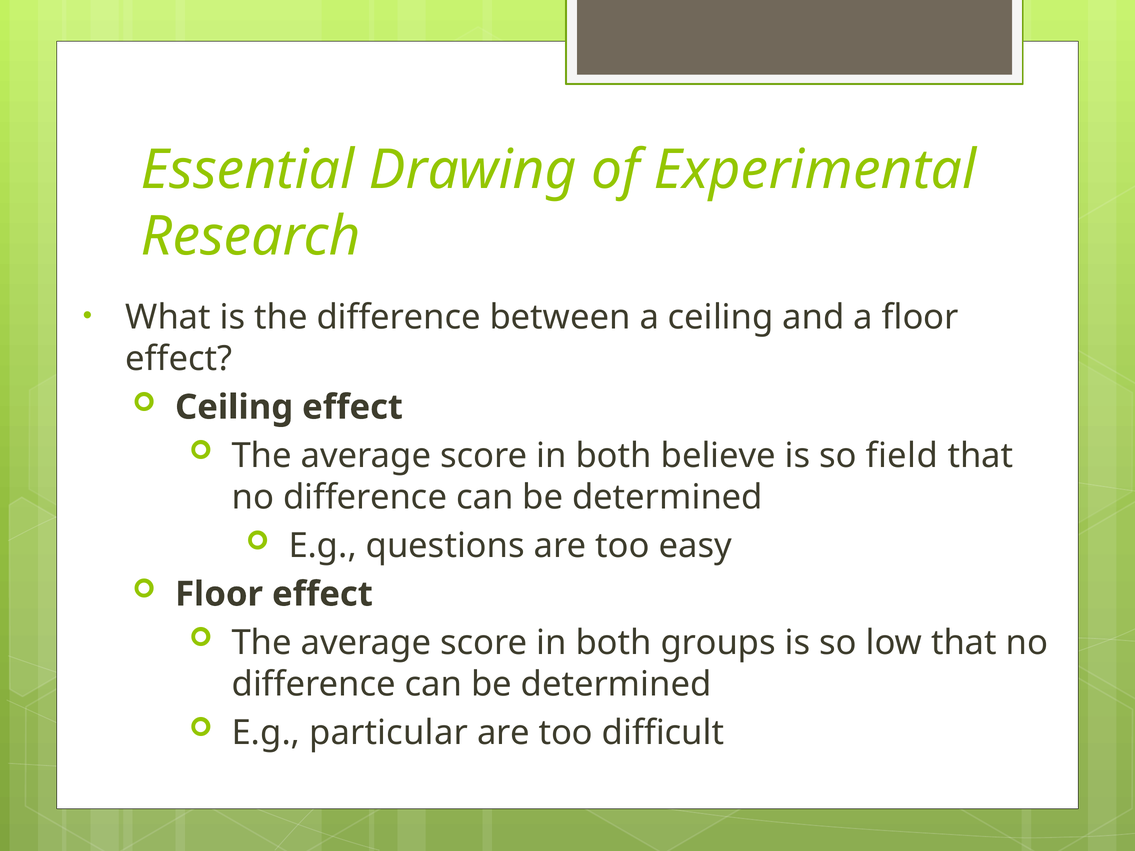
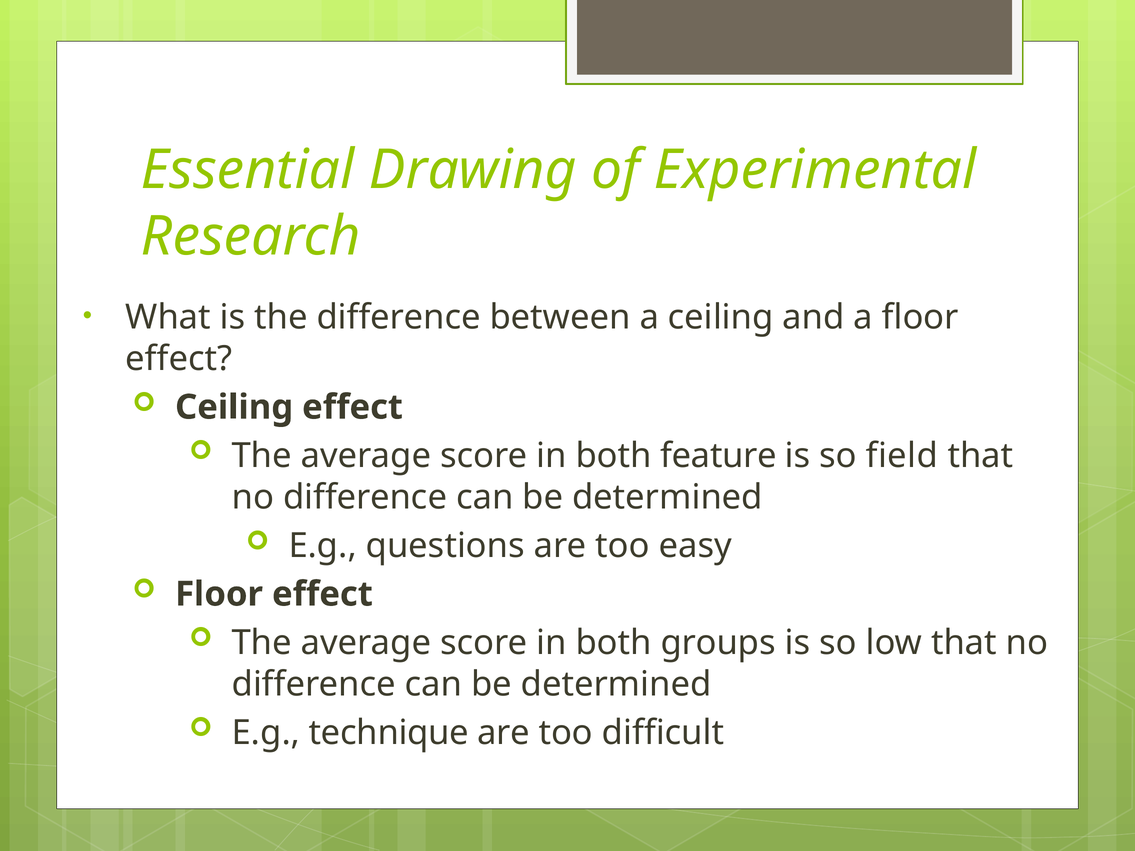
believe: believe -> feature
particular: particular -> technique
